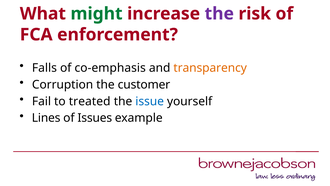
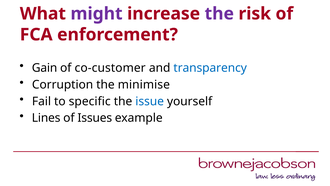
might colour: green -> purple
Falls: Falls -> Gain
co-emphasis: co-emphasis -> co-customer
transparency colour: orange -> blue
customer: customer -> minimise
treated: treated -> specific
